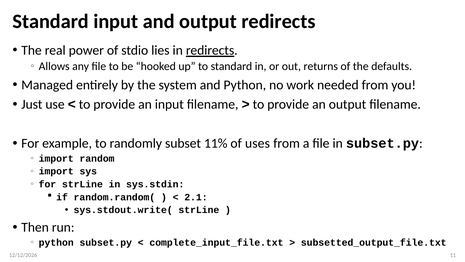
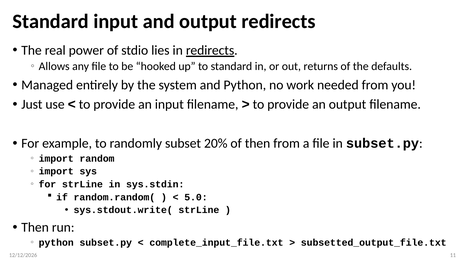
11%: 11% -> 20%
of uses: uses -> then
2.1: 2.1 -> 5.0
